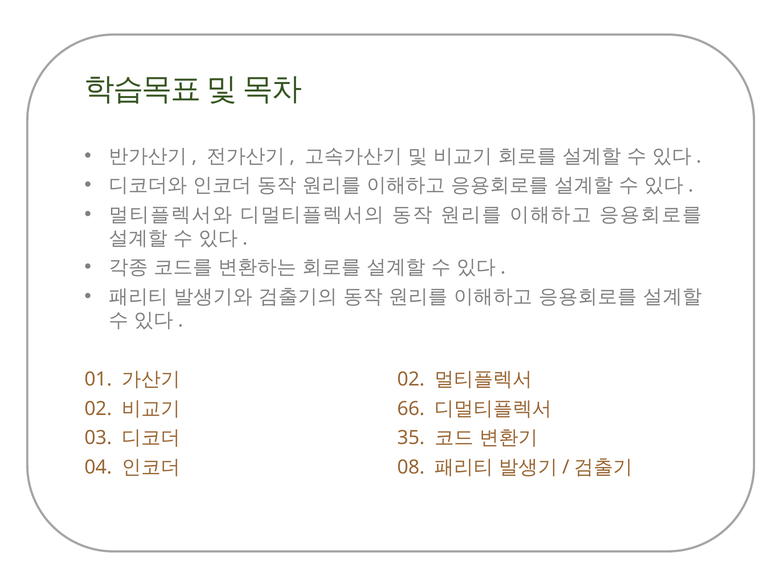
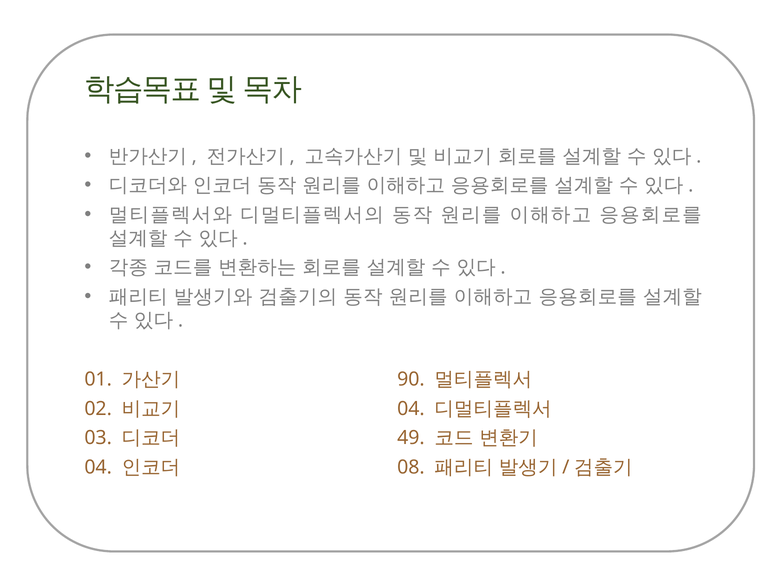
02 at (411, 380): 02 -> 90
66 at (411, 409): 66 -> 04
35: 35 -> 49
